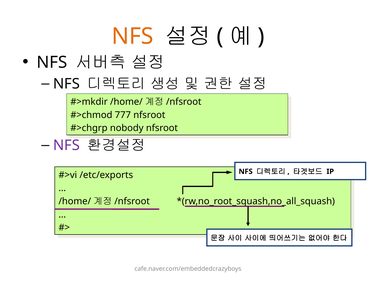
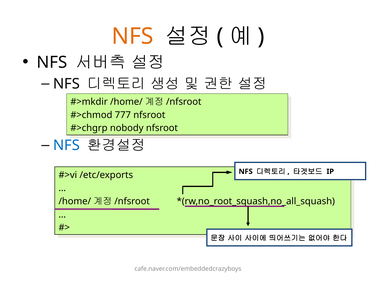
NFS at (66, 145) colour: purple -> blue
